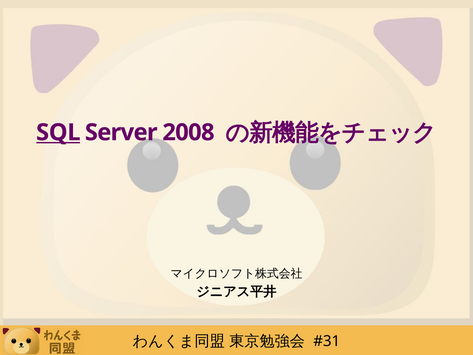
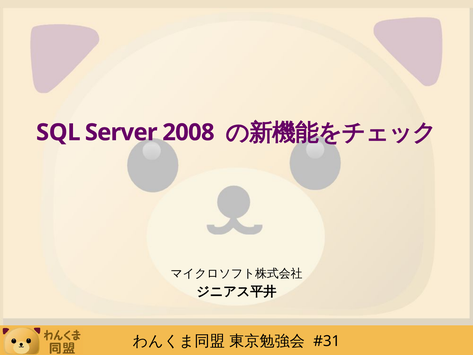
SQL underline: present -> none
